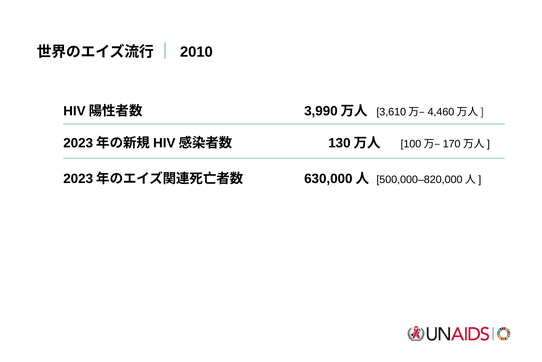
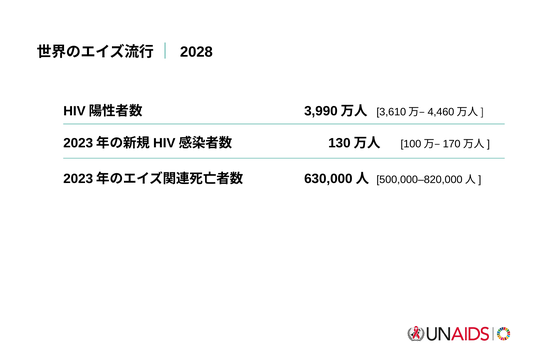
2010: 2010 -> 2028
